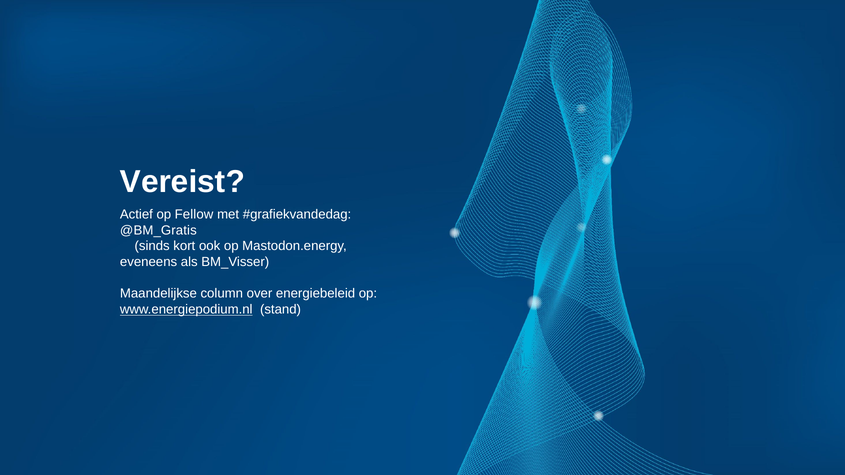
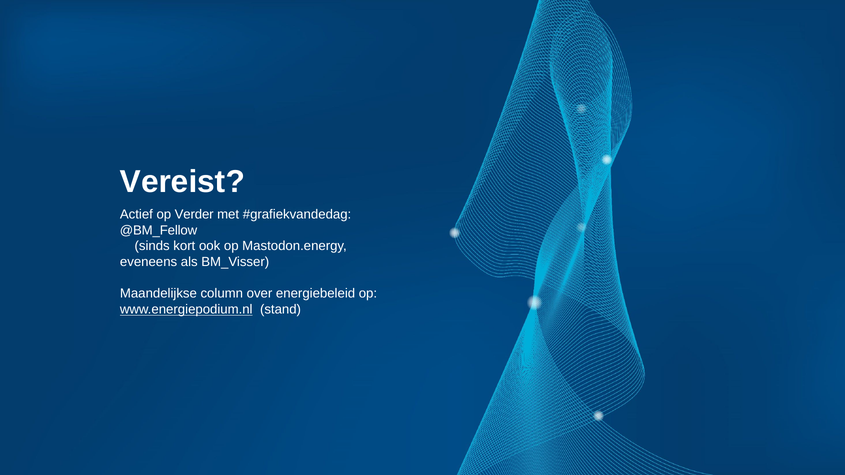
Fellow: Fellow -> Verder
@BM_Gratis: @BM_Gratis -> @BM_Fellow
